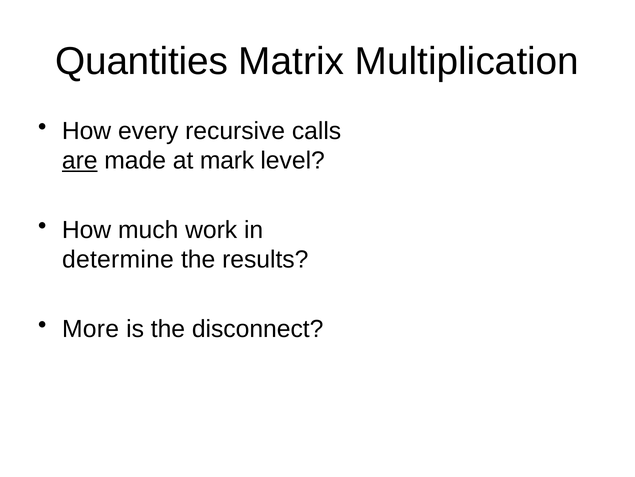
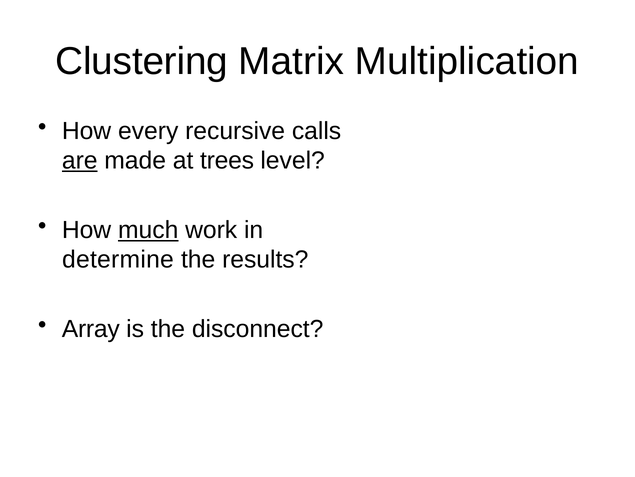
Quantities: Quantities -> Clustering
mark: mark -> trees
much underline: none -> present
More: More -> Array
